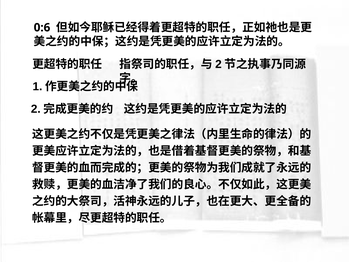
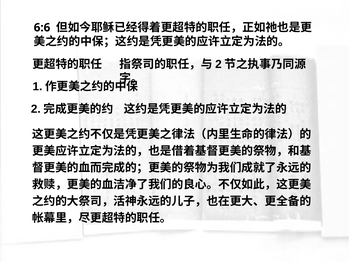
0:6: 0:6 -> 6:6
